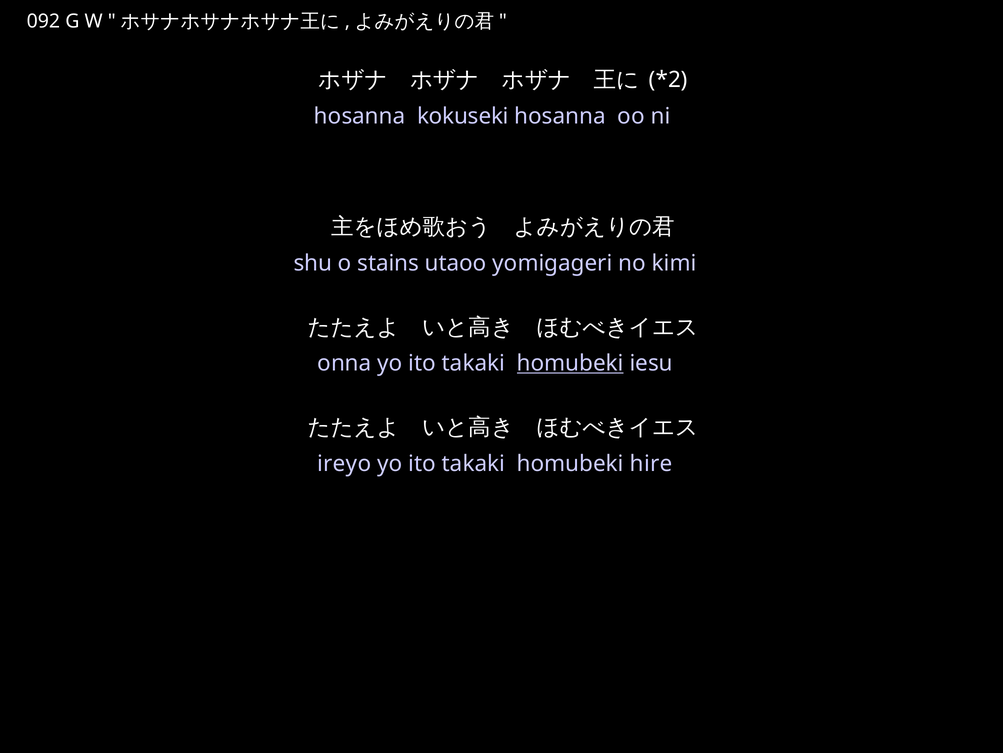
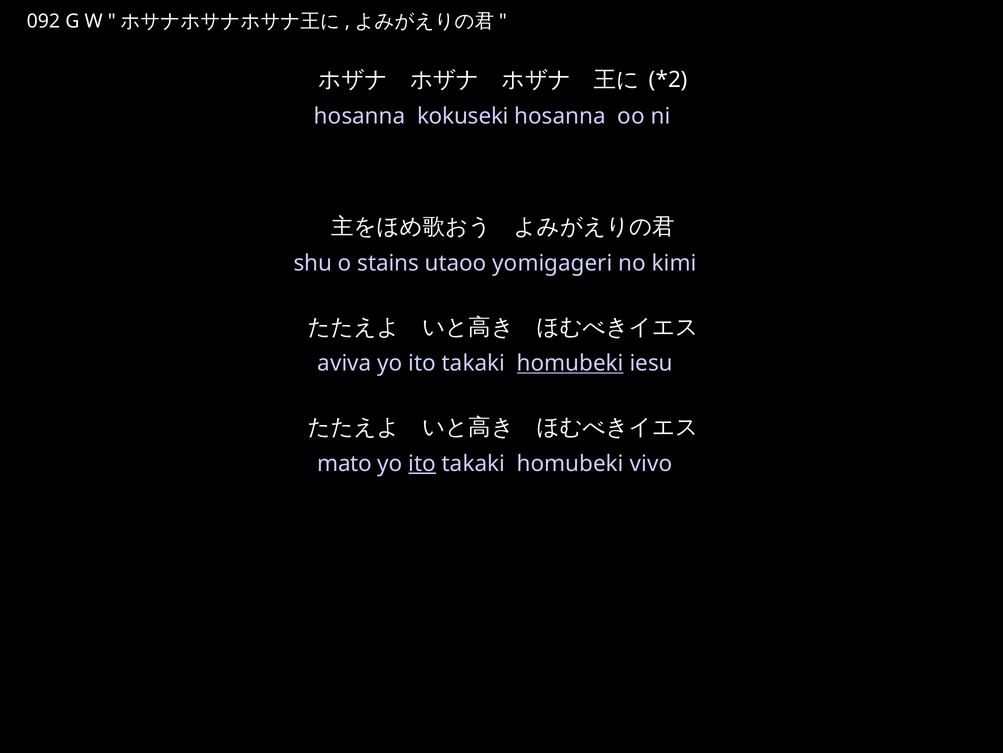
onna: onna -> aviva
ireyo: ireyo -> mato
ito at (422, 463) underline: none -> present
hire: hire -> vivo
